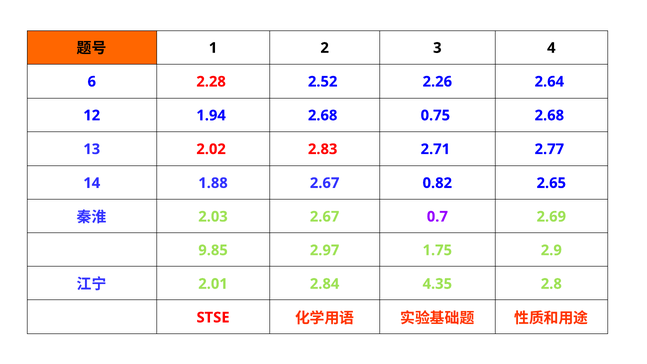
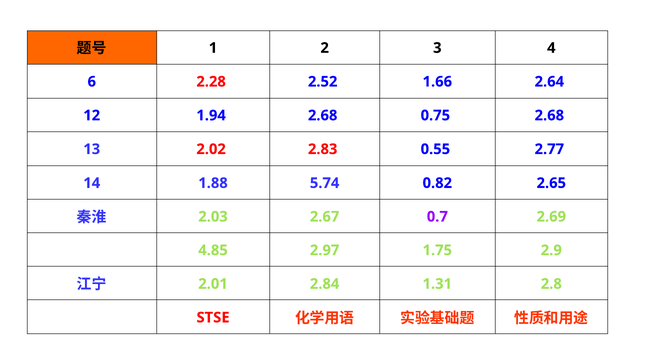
2.26: 2.26 -> 1.66
2.71: 2.71 -> 0.55
1.88 2.67: 2.67 -> 5.74
9.85: 9.85 -> 4.85
4.35: 4.35 -> 1.31
